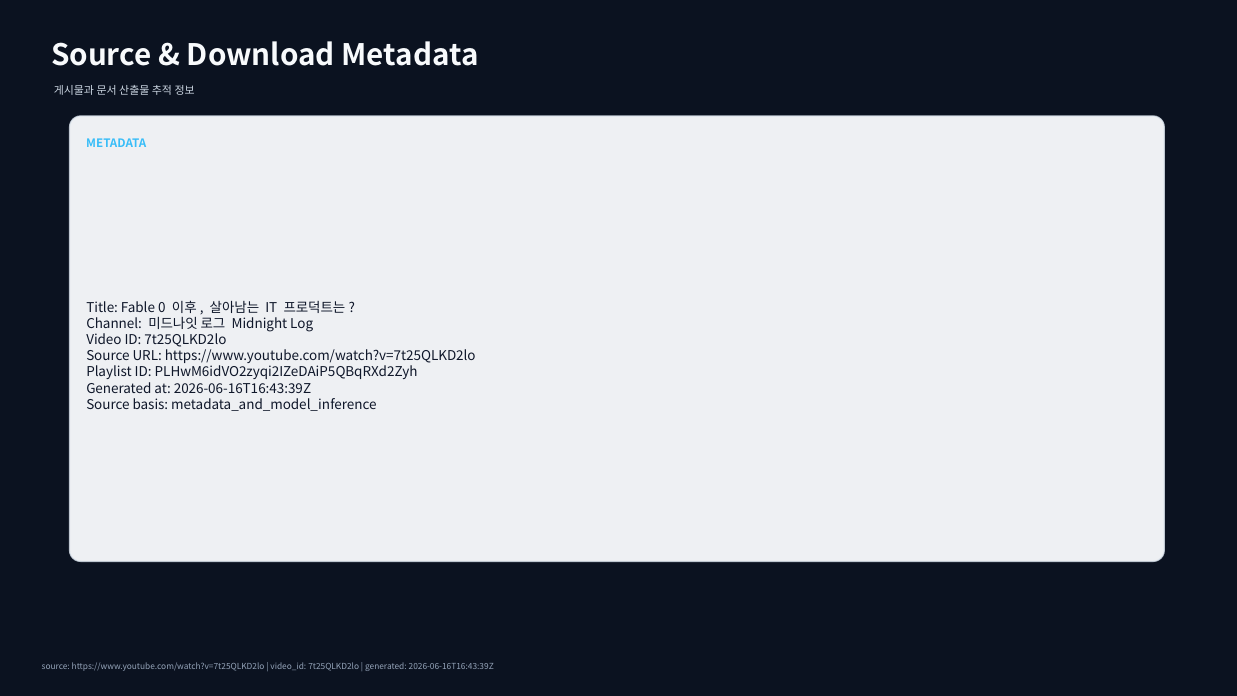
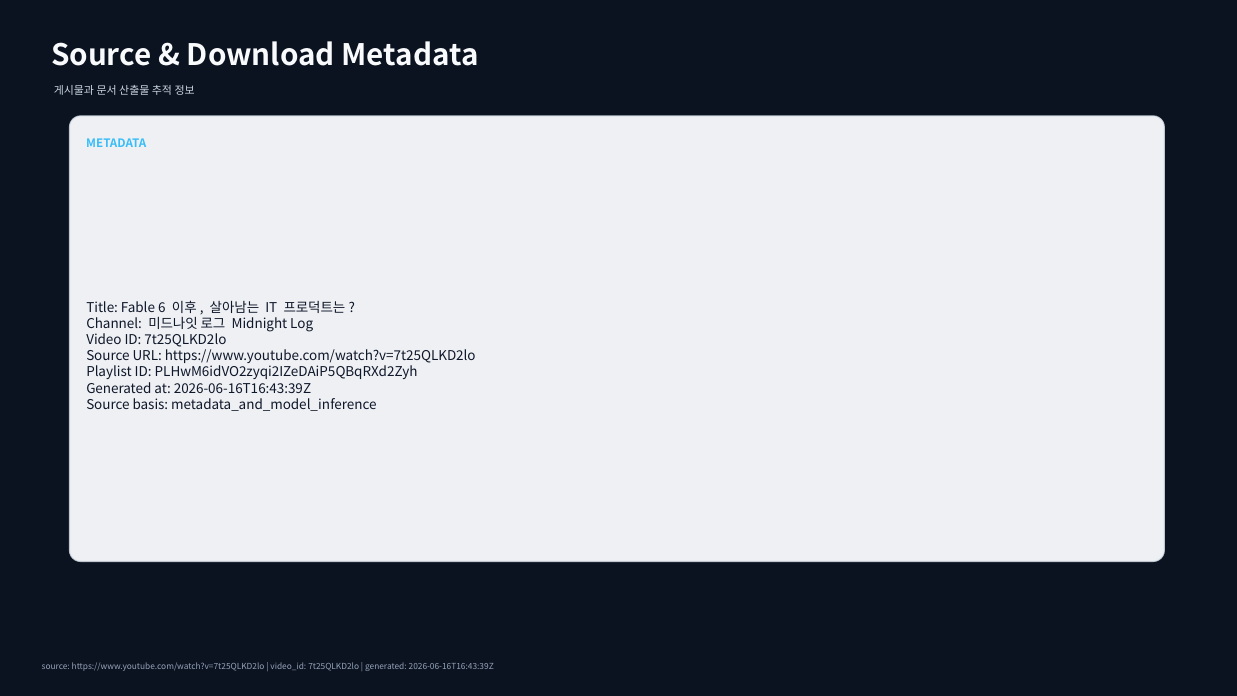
0: 0 -> 6
